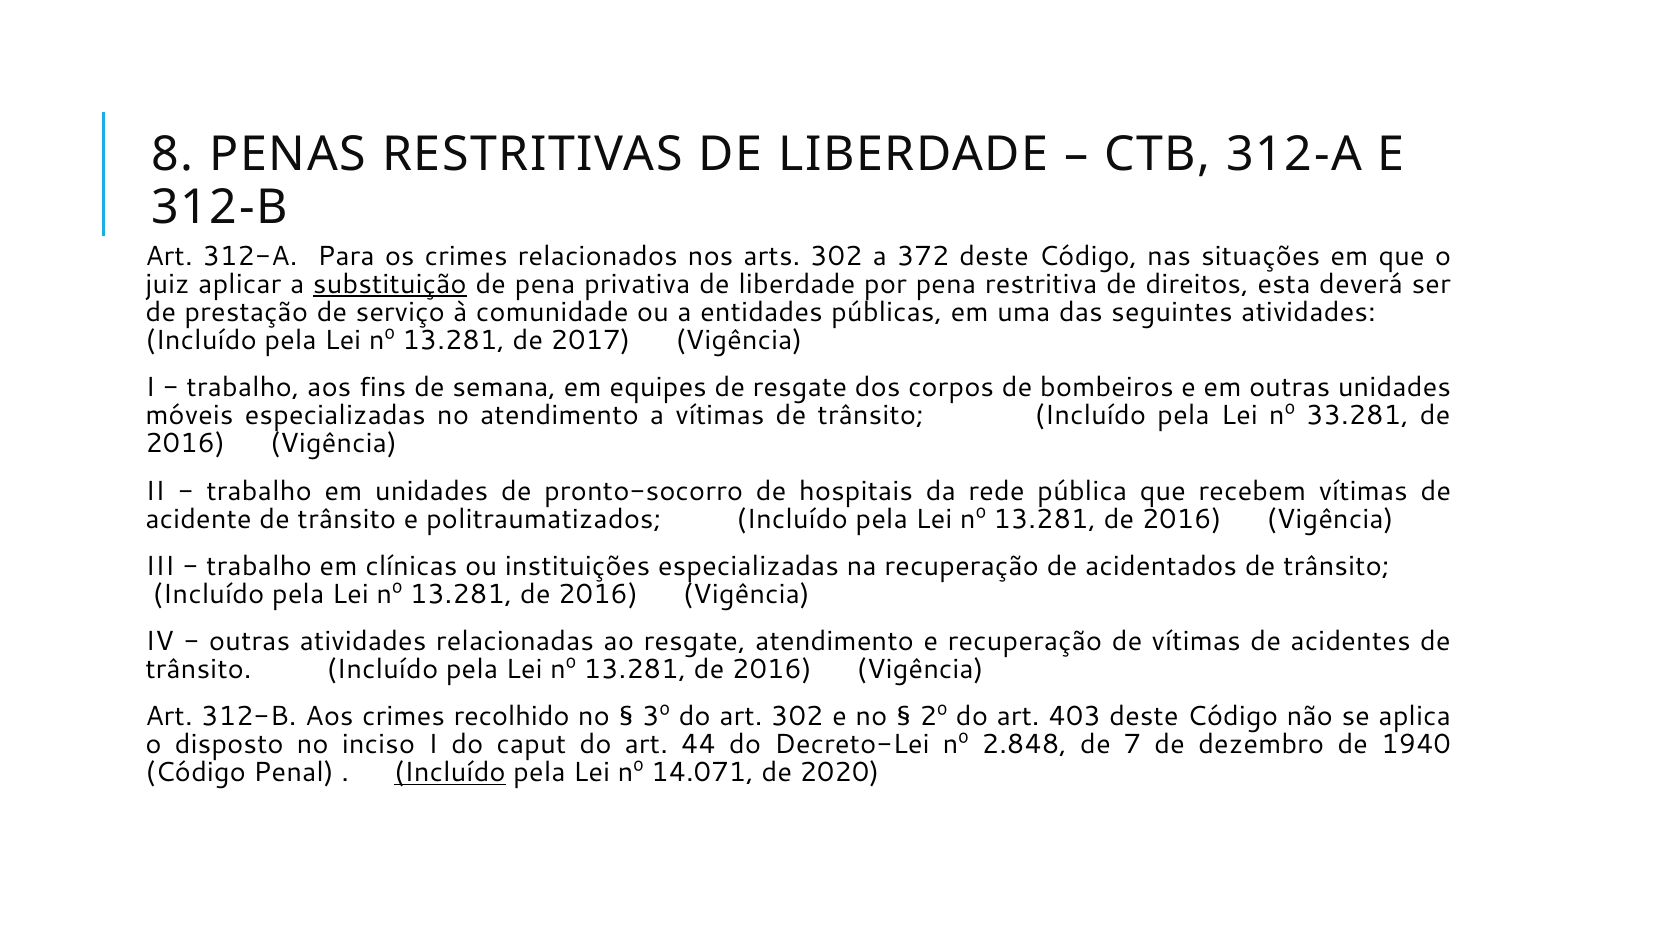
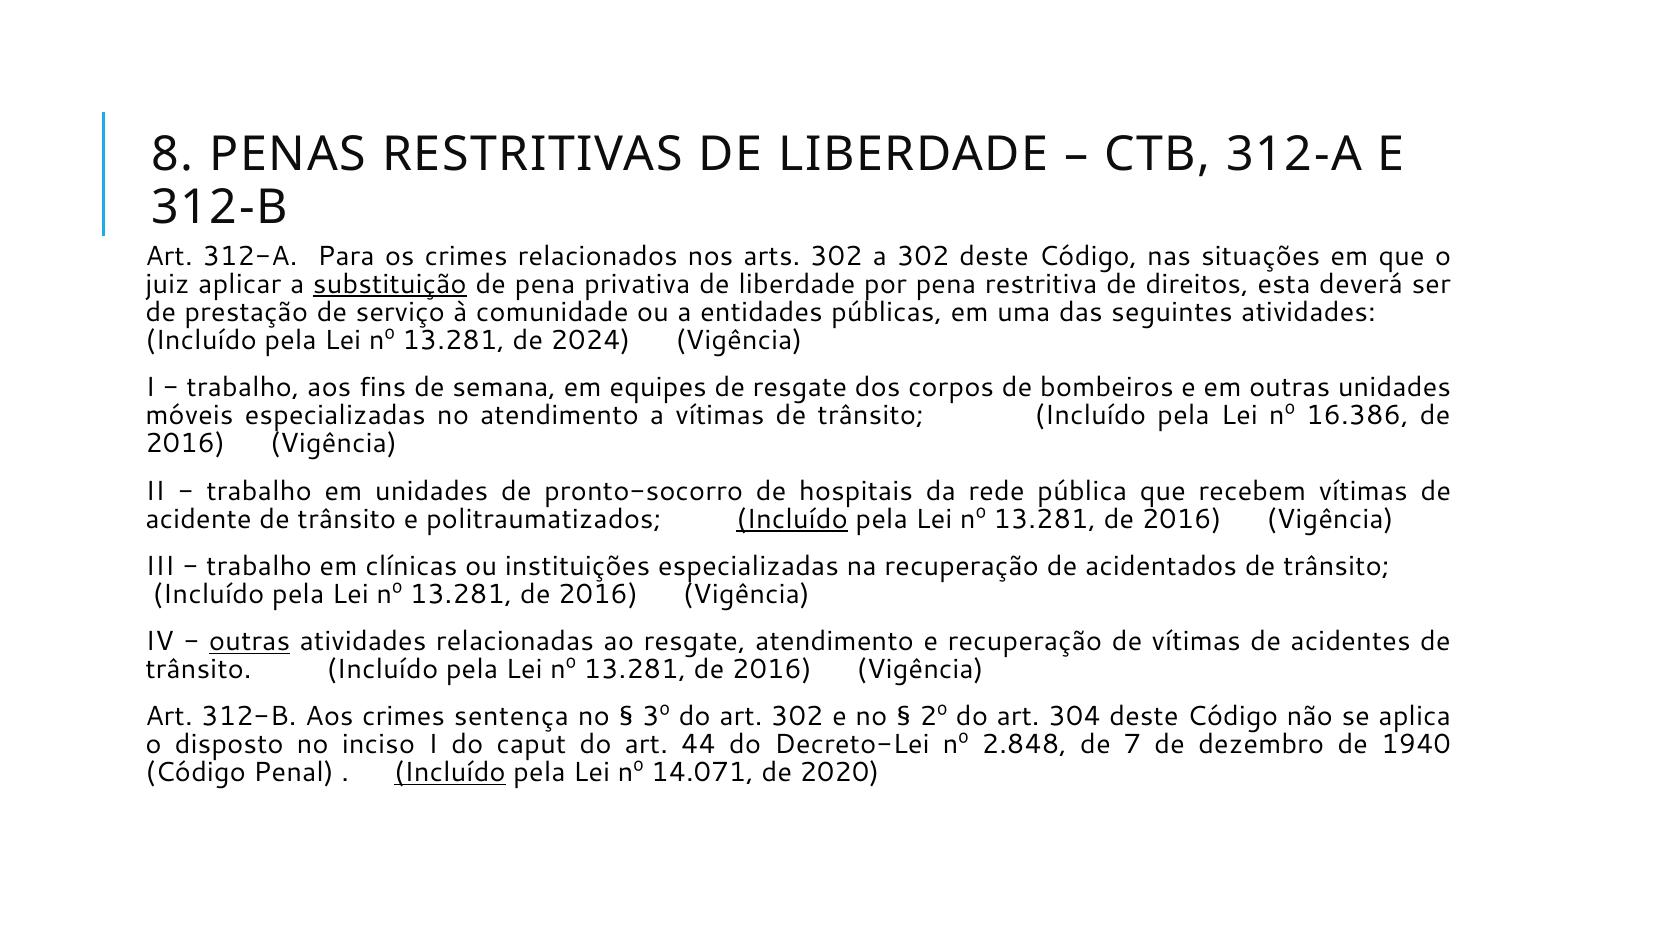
a 372: 372 -> 302
2017: 2017 -> 2024
33.281: 33.281 -> 16.386
Incluído at (792, 519) underline: none -> present
outras at (250, 642) underline: none -> present
recolhido: recolhido -> sentença
403: 403 -> 304
